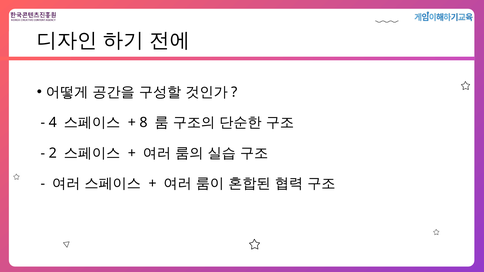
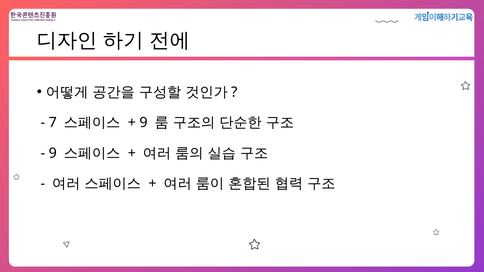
4: 4 -> 7
8 at (143, 123): 8 -> 9
2 at (53, 153): 2 -> 9
